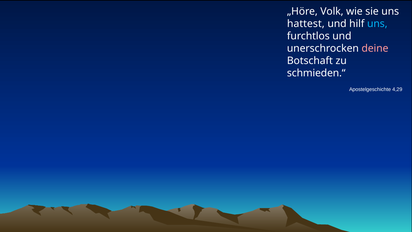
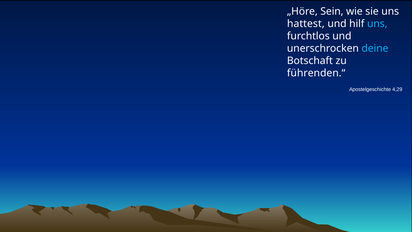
Volk: Volk -> Sein
deine colour: pink -> light blue
schmieden.“: schmieden.“ -> führenden.“
